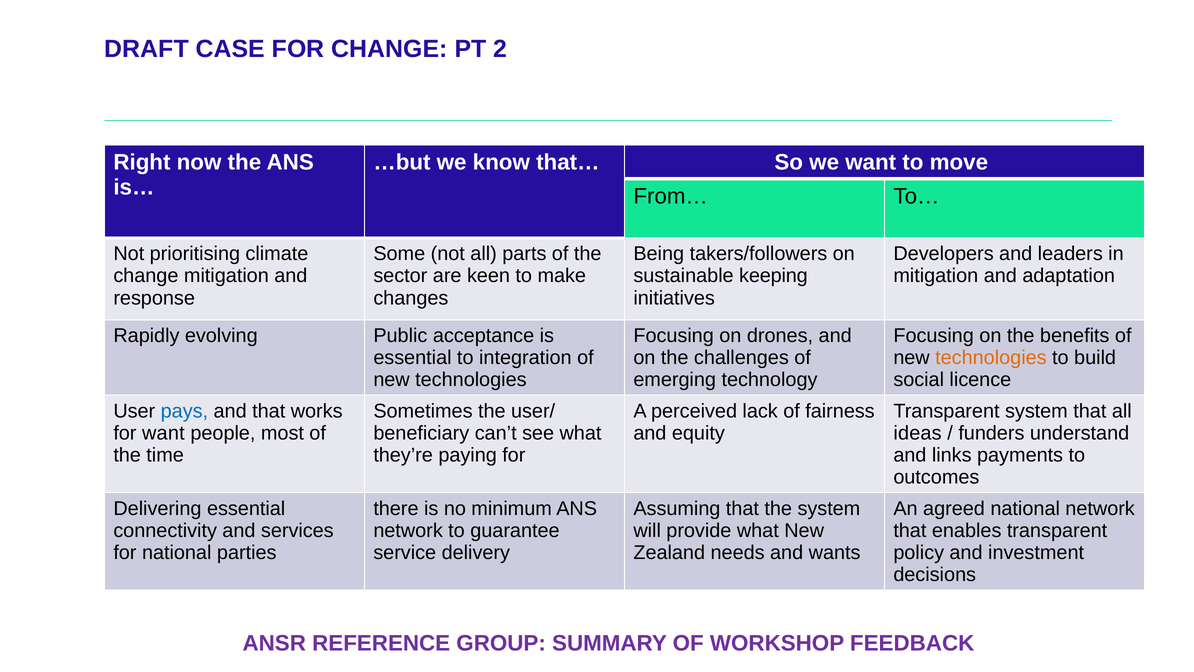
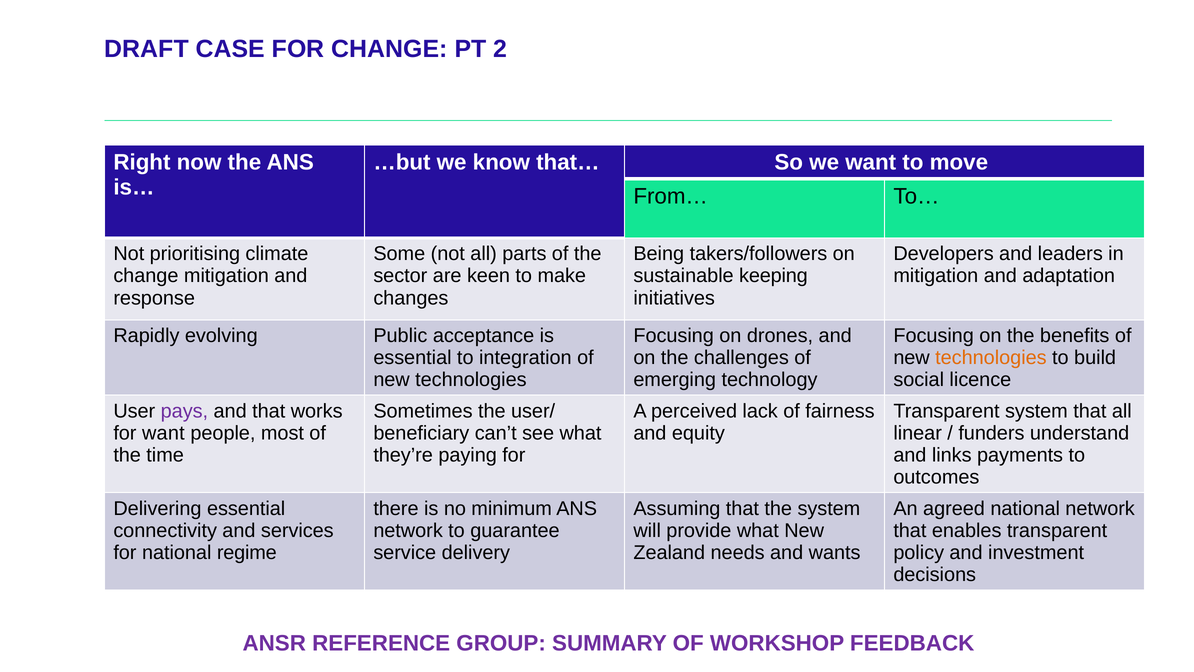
pays colour: blue -> purple
ideas: ideas -> linear
parties: parties -> regime
